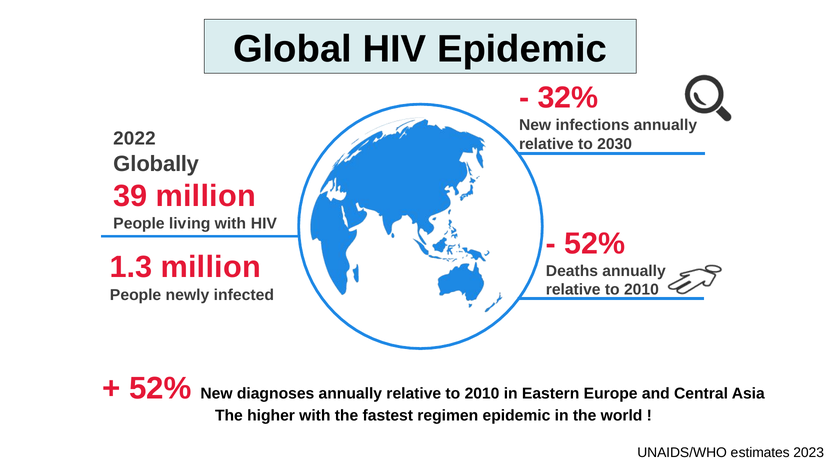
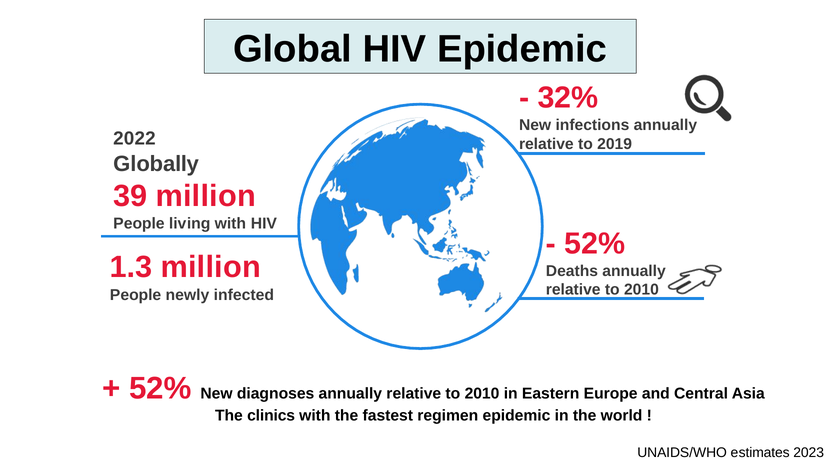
2030: 2030 -> 2019
higher: higher -> clinics
